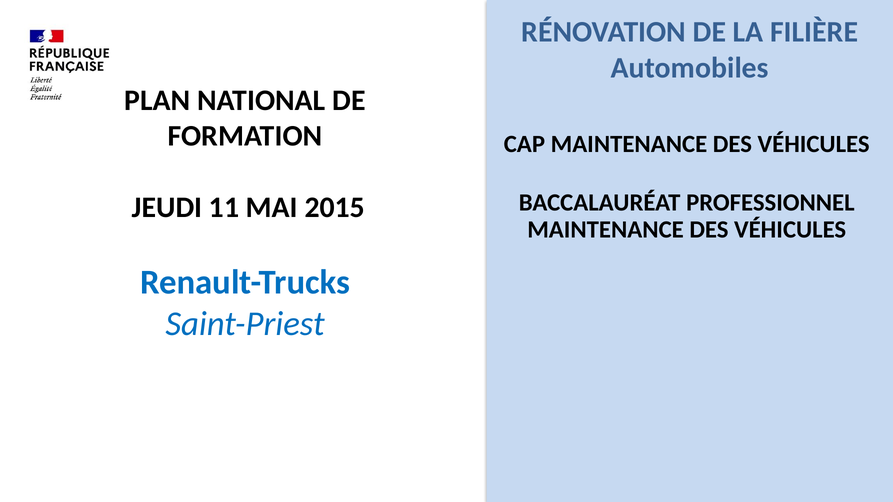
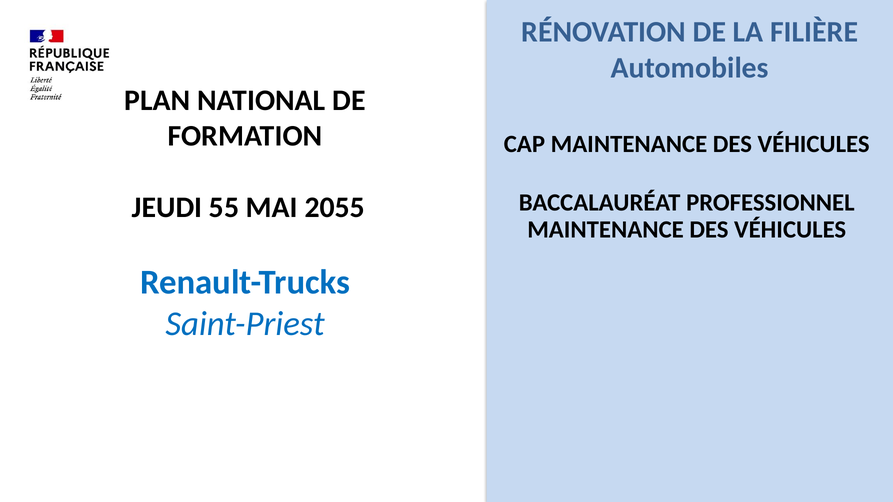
11: 11 -> 55
2015: 2015 -> 2055
